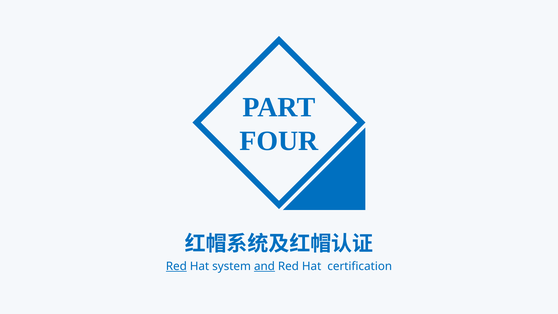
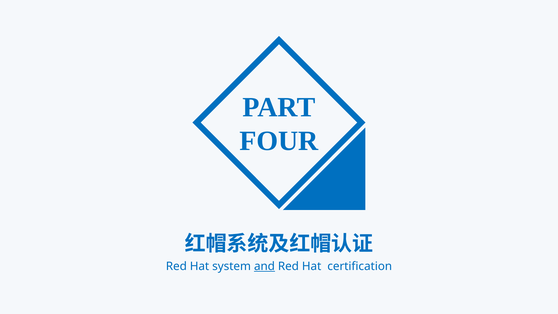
Red at (176, 266) underline: present -> none
